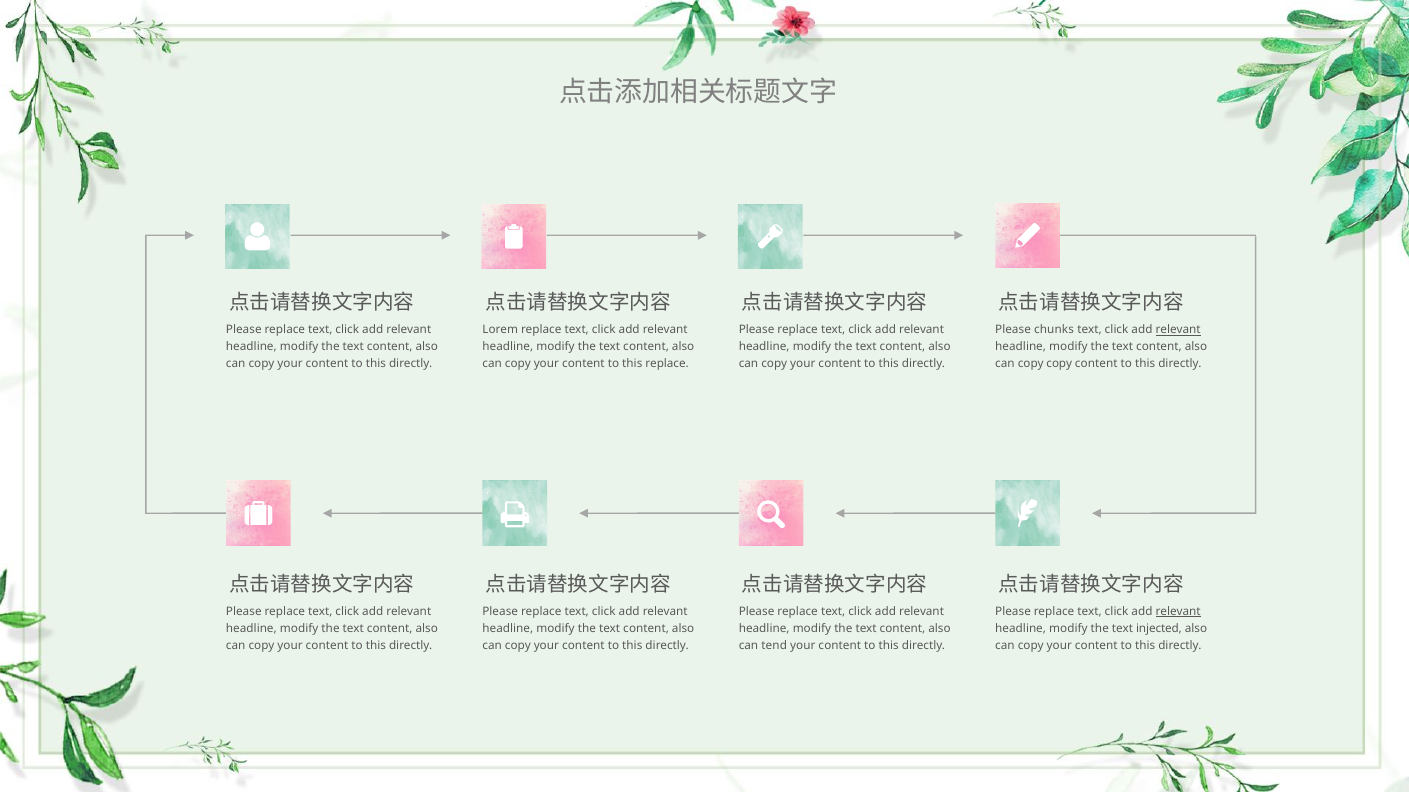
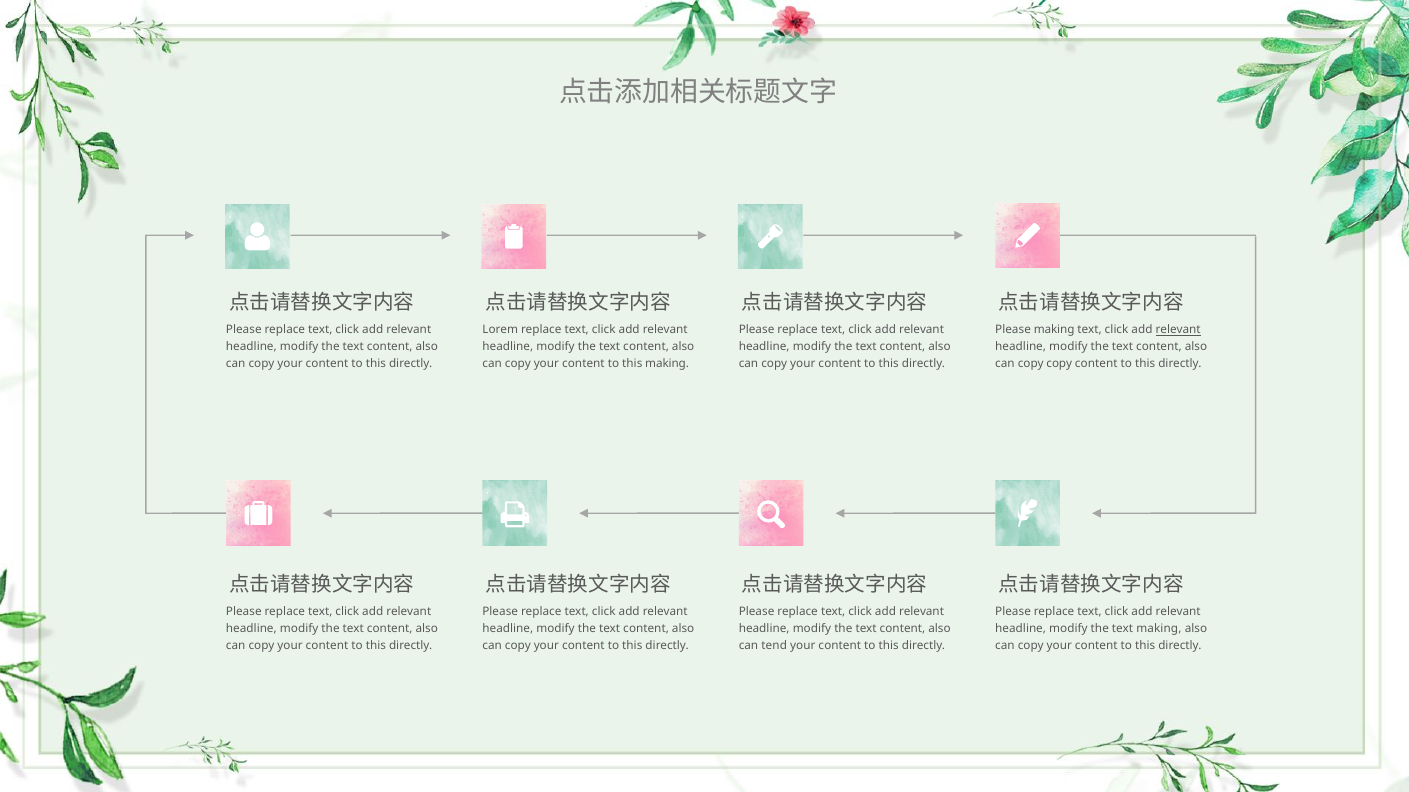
Please chunks: chunks -> making
this replace: replace -> making
relevant at (1178, 612) underline: present -> none
text injected: injected -> making
